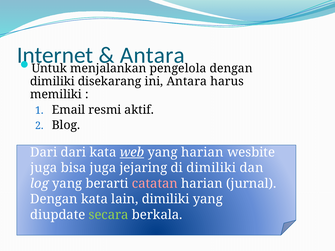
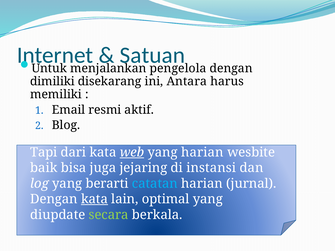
Antara at (152, 55): Antara -> Satuan
Dari at (44, 152): Dari -> Tapi
juga at (44, 168): juga -> baik
di dimiliki: dimiliki -> instansi
catatan colour: pink -> light blue
kata at (94, 199) underline: none -> present
lain dimiliki: dimiliki -> optimal
